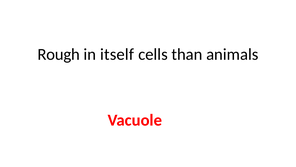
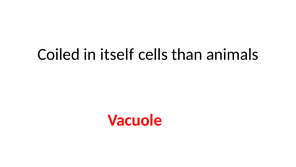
Rough: Rough -> Coiled
